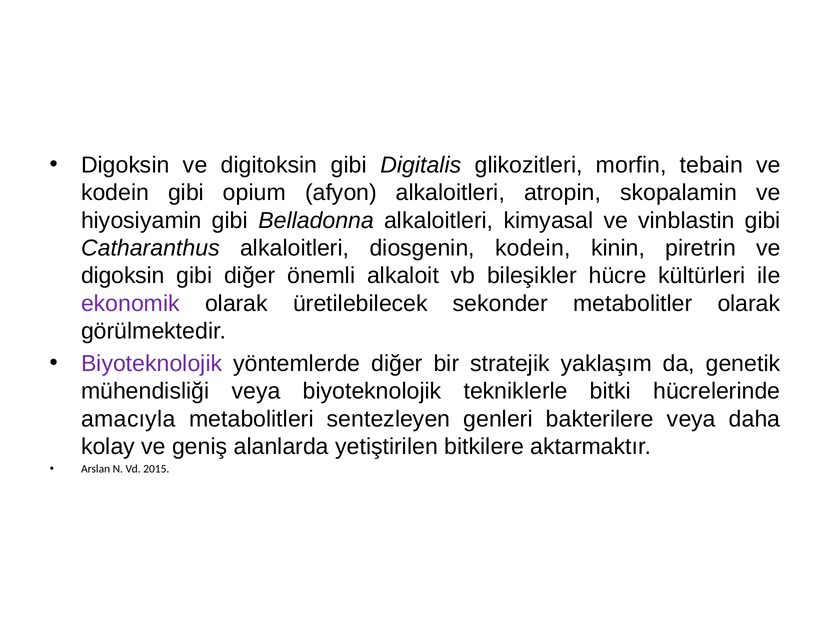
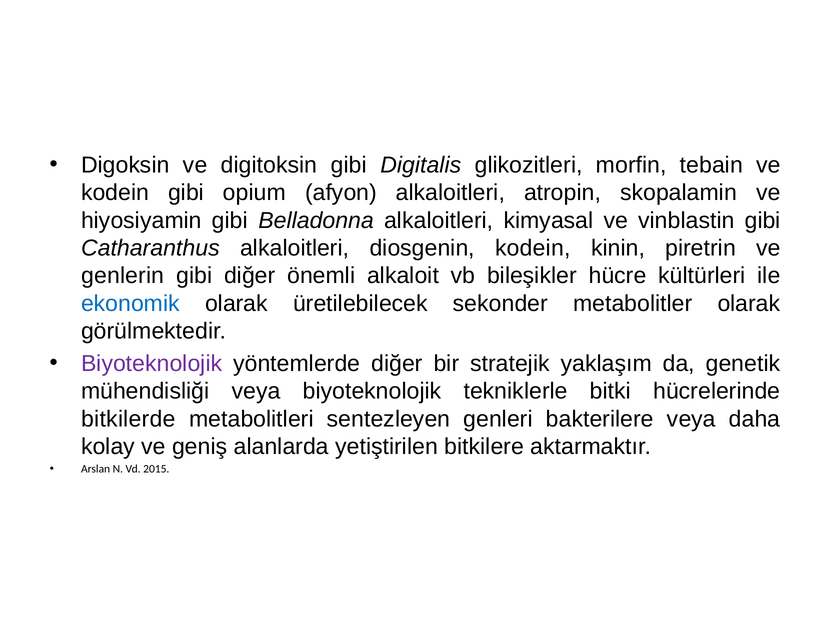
digoksin at (123, 276): digoksin -> genlerin
ekonomik colour: purple -> blue
amacıyla: amacıyla -> bitkilerde
